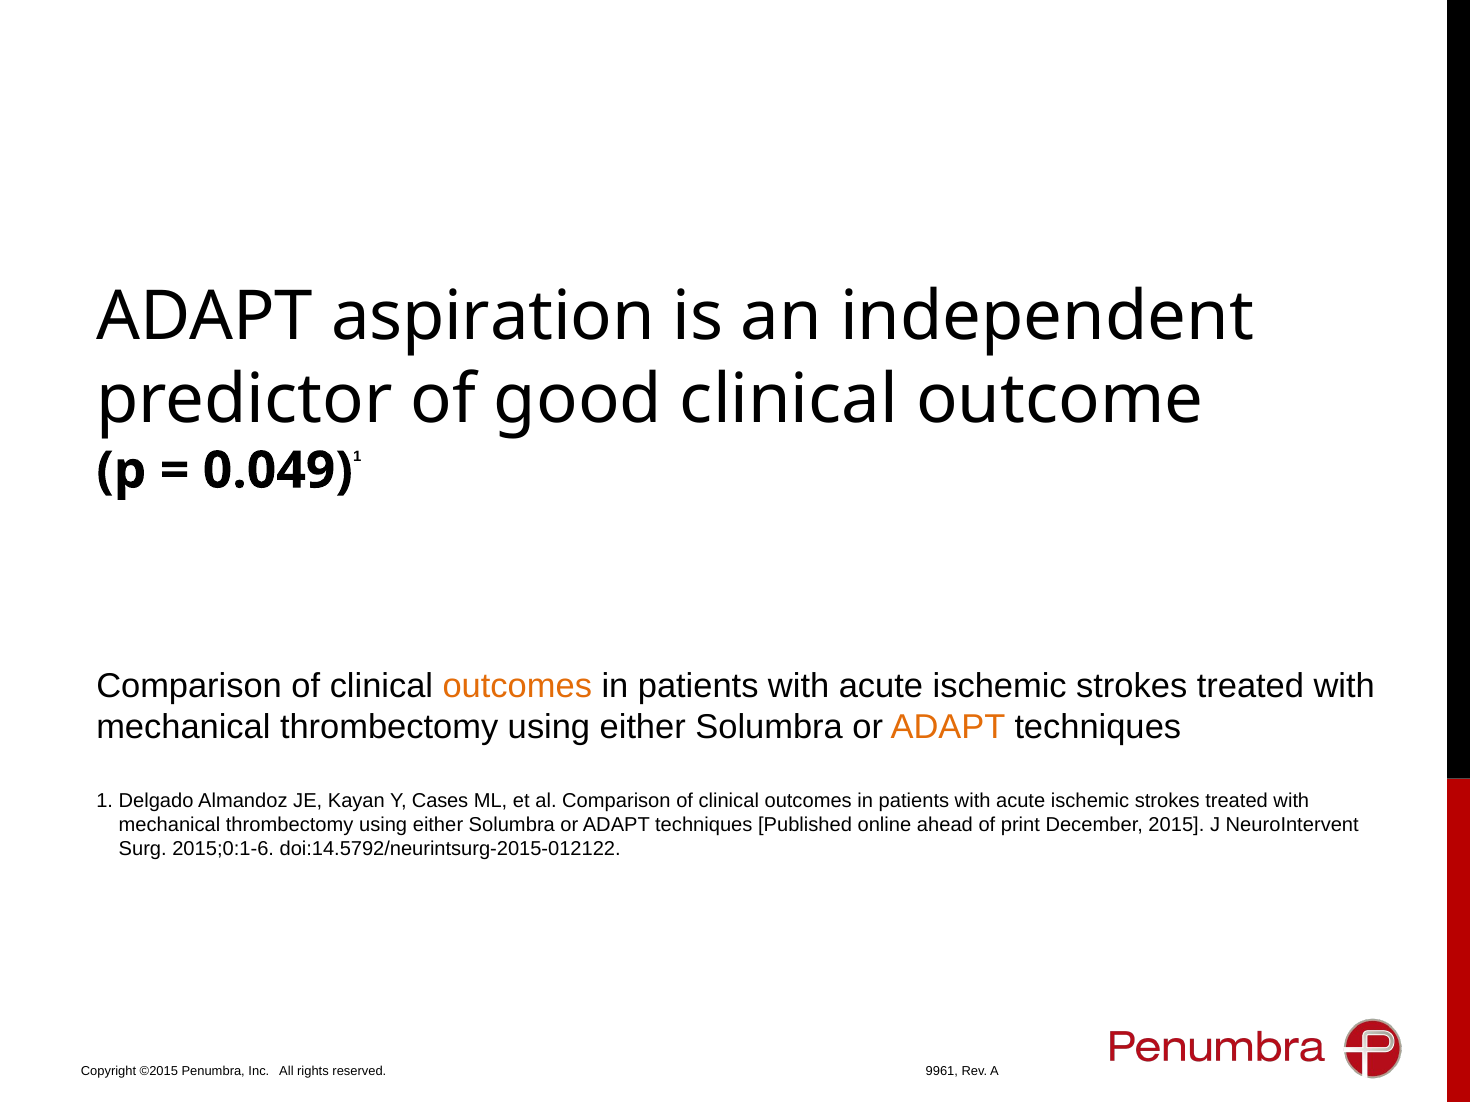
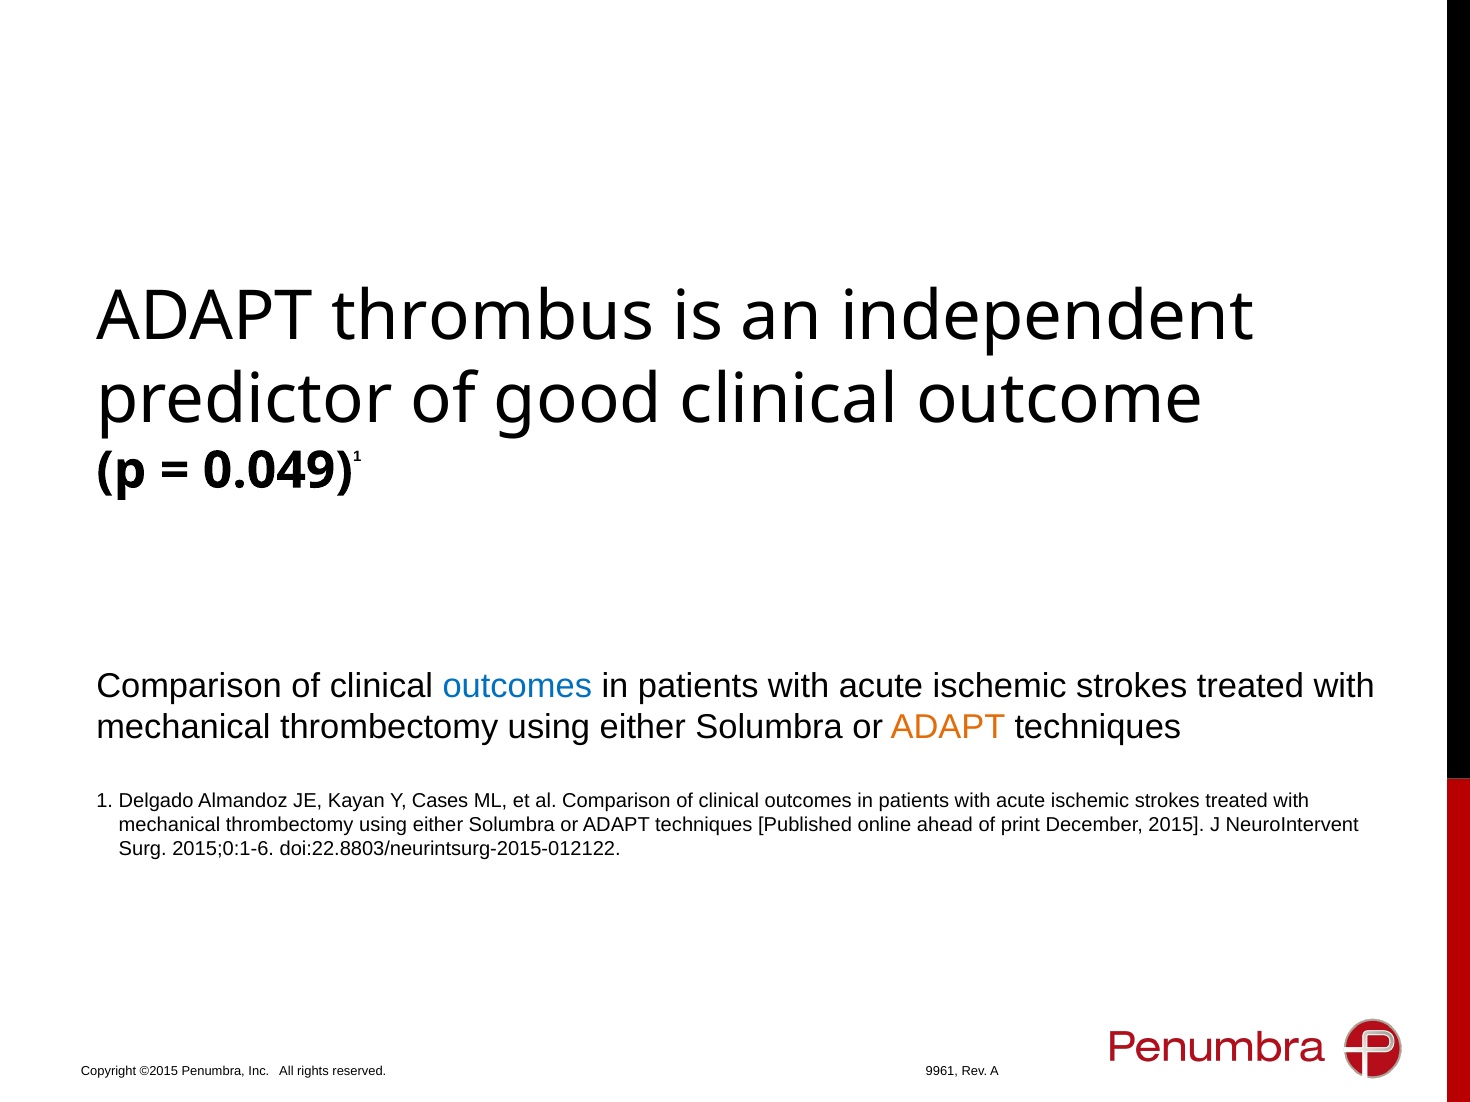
aspiration: aspiration -> thrombus
outcomes at (517, 687) colour: orange -> blue
doi:14.5792/neurintsurg-2015-012122: doi:14.5792/neurintsurg-2015-012122 -> doi:22.8803/neurintsurg-2015-012122
